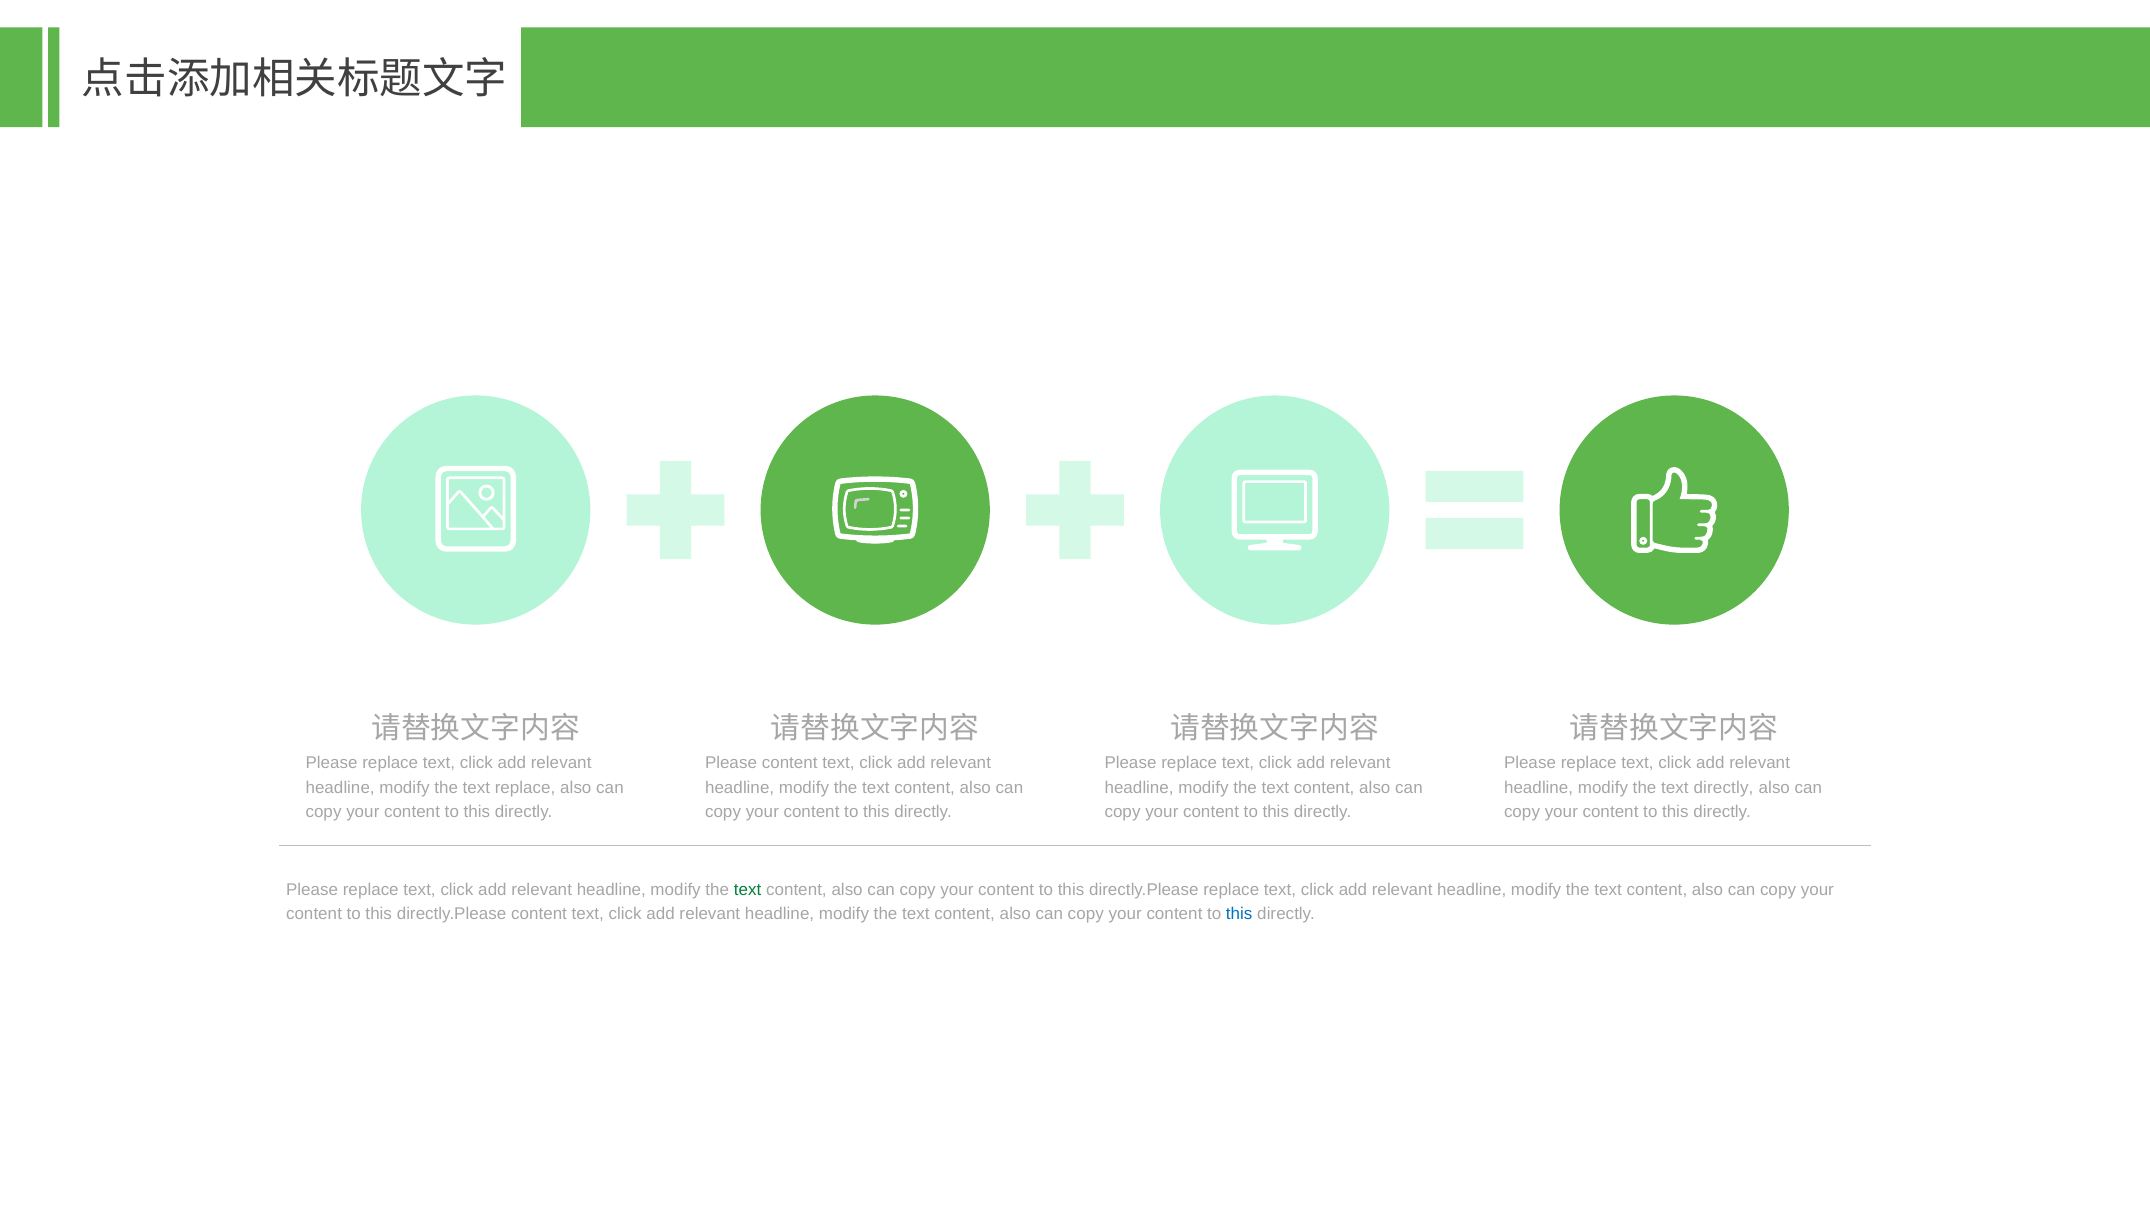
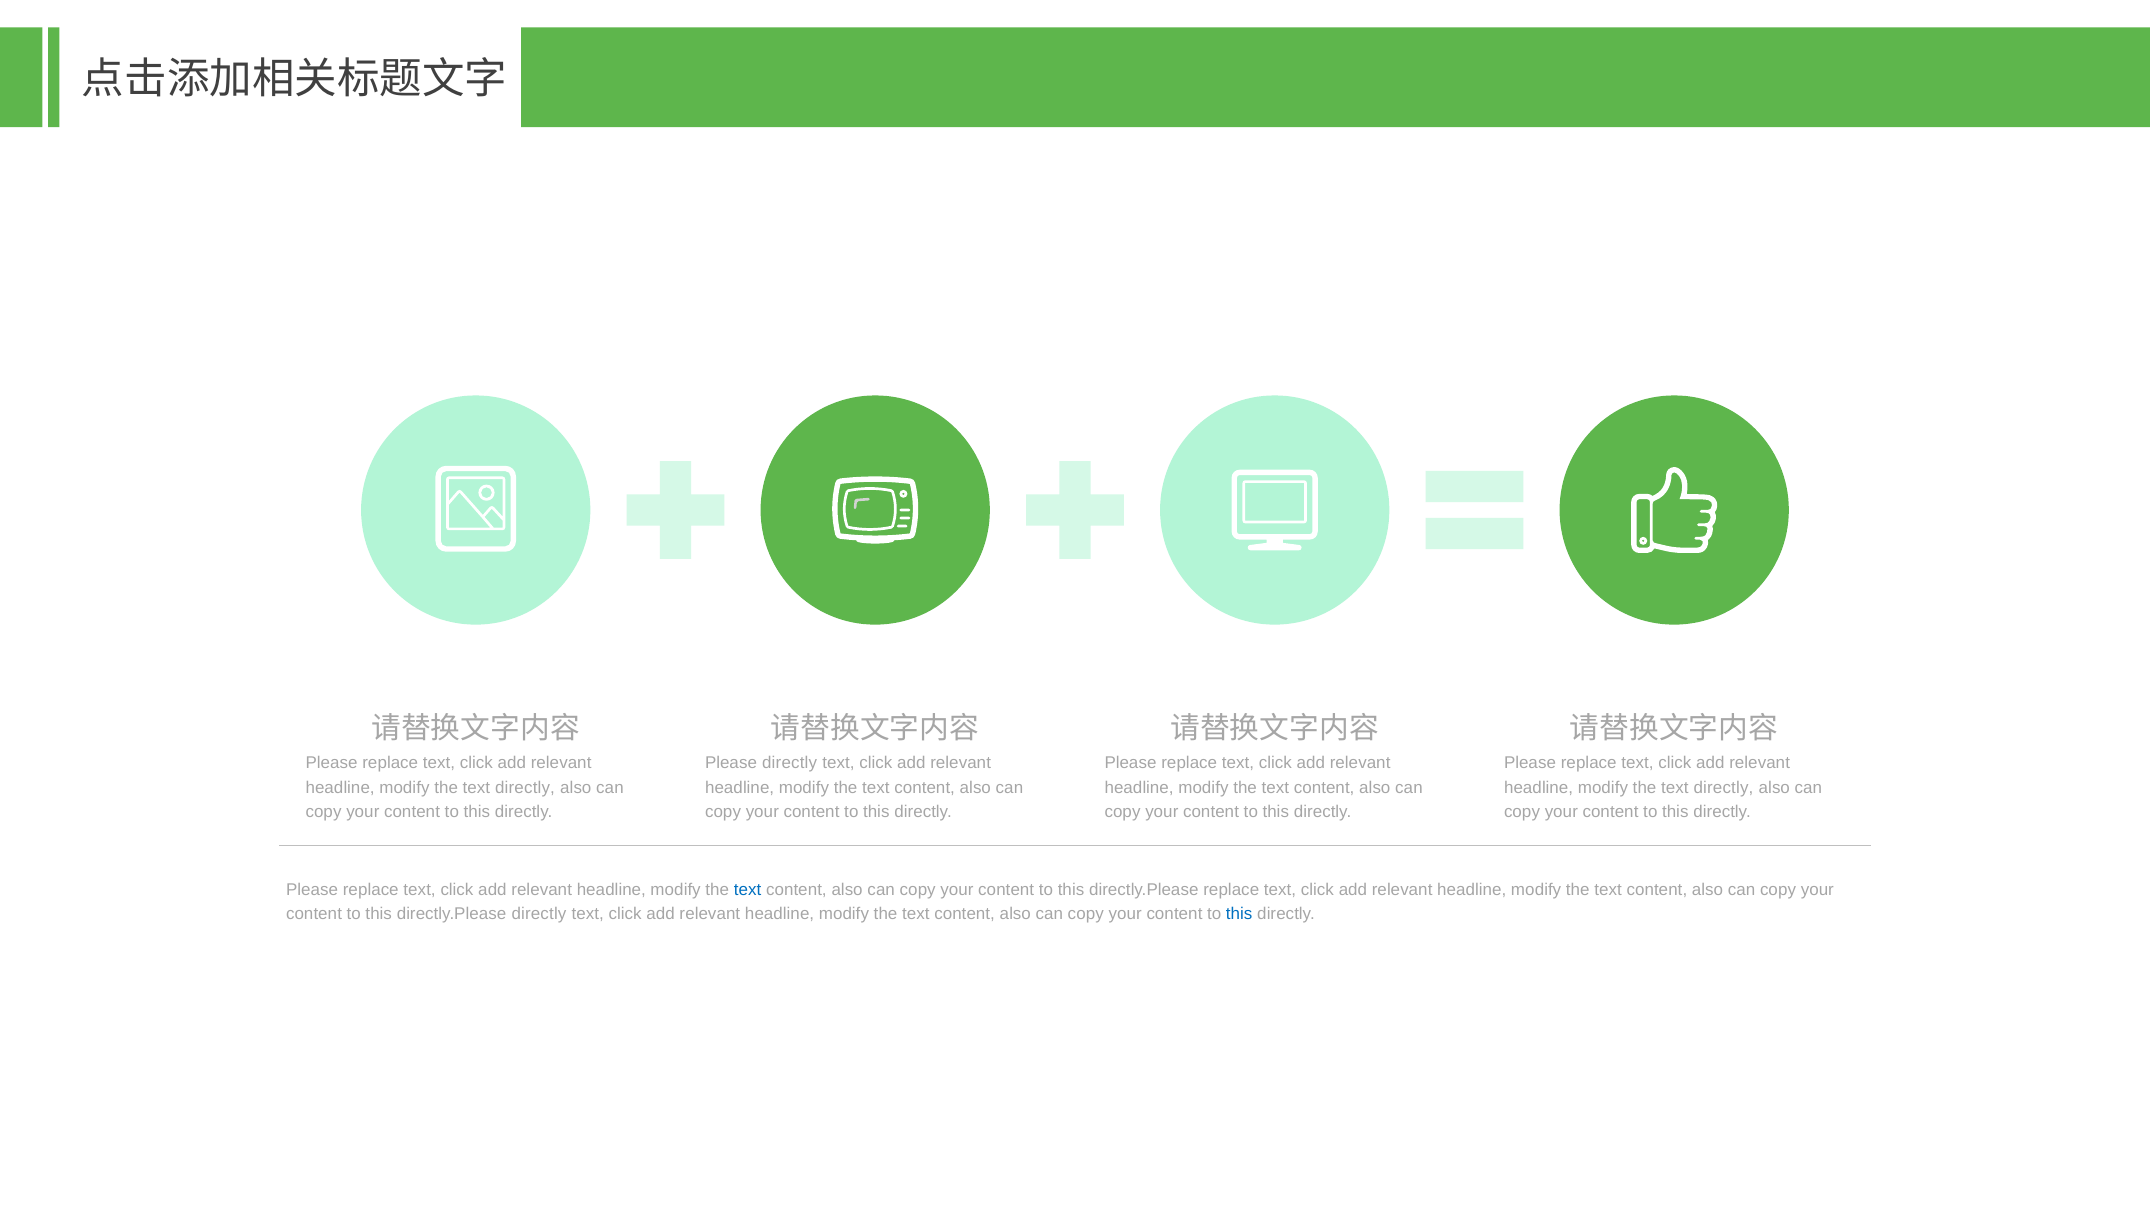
Please content: content -> directly
replace at (525, 788): replace -> directly
text at (748, 890) colour: green -> blue
directly.Please content: content -> directly
